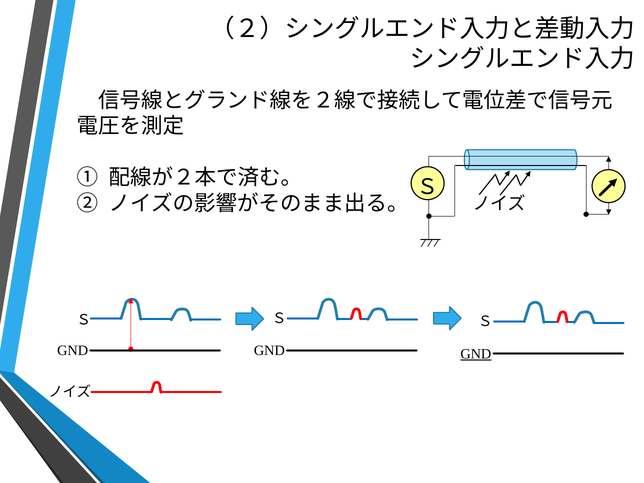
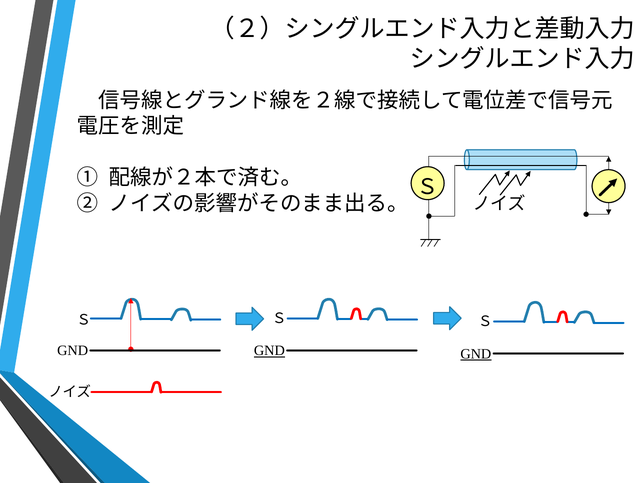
GND at (269, 351) underline: none -> present
